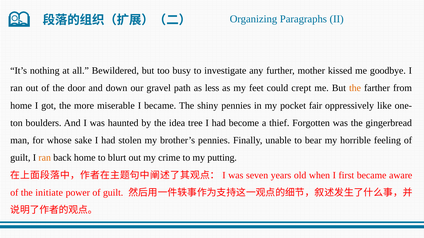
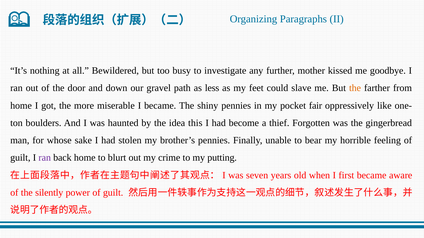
crept: crept -> slave
tree: tree -> this
ran at (45, 158) colour: orange -> purple
initiate: initiate -> silently
